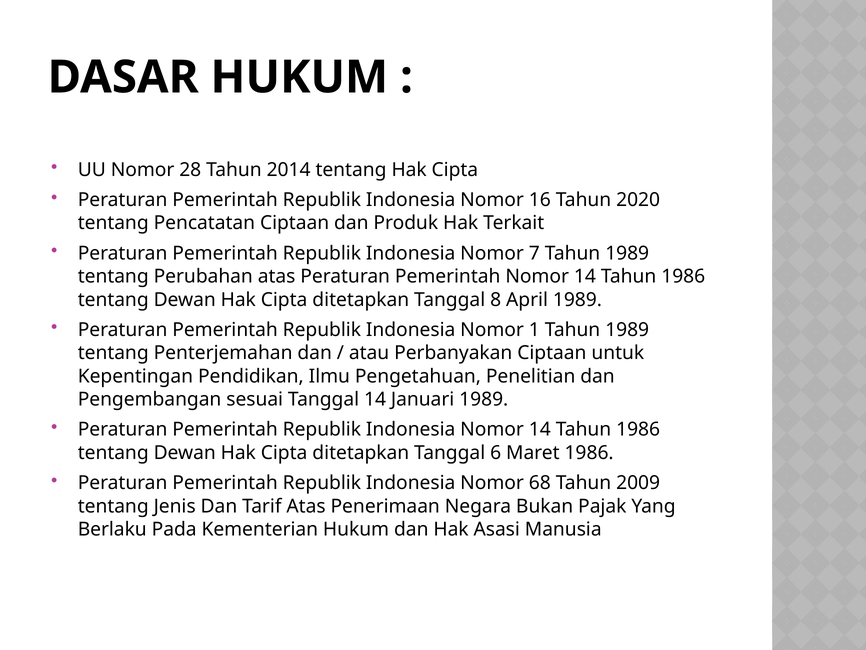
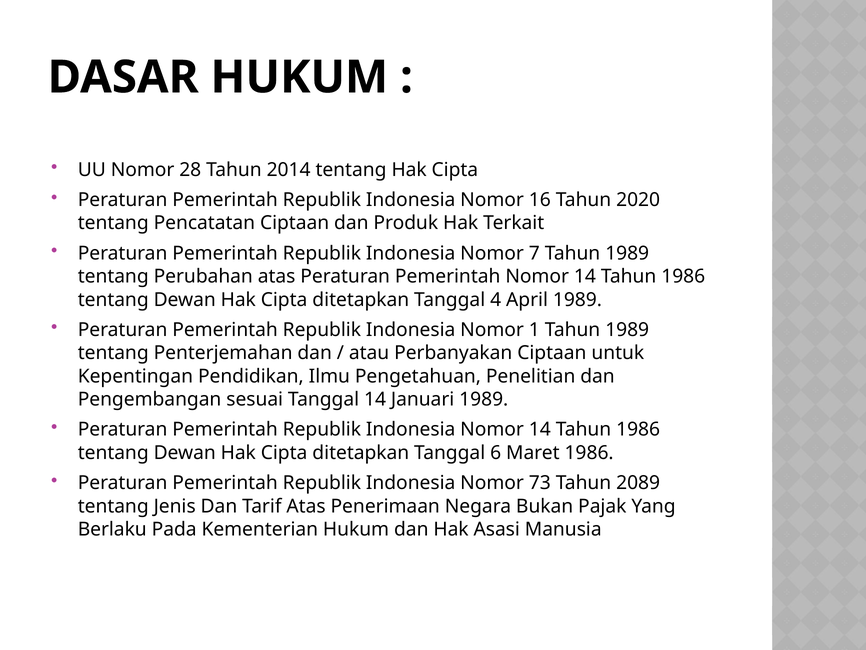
8: 8 -> 4
68: 68 -> 73
2009: 2009 -> 2089
